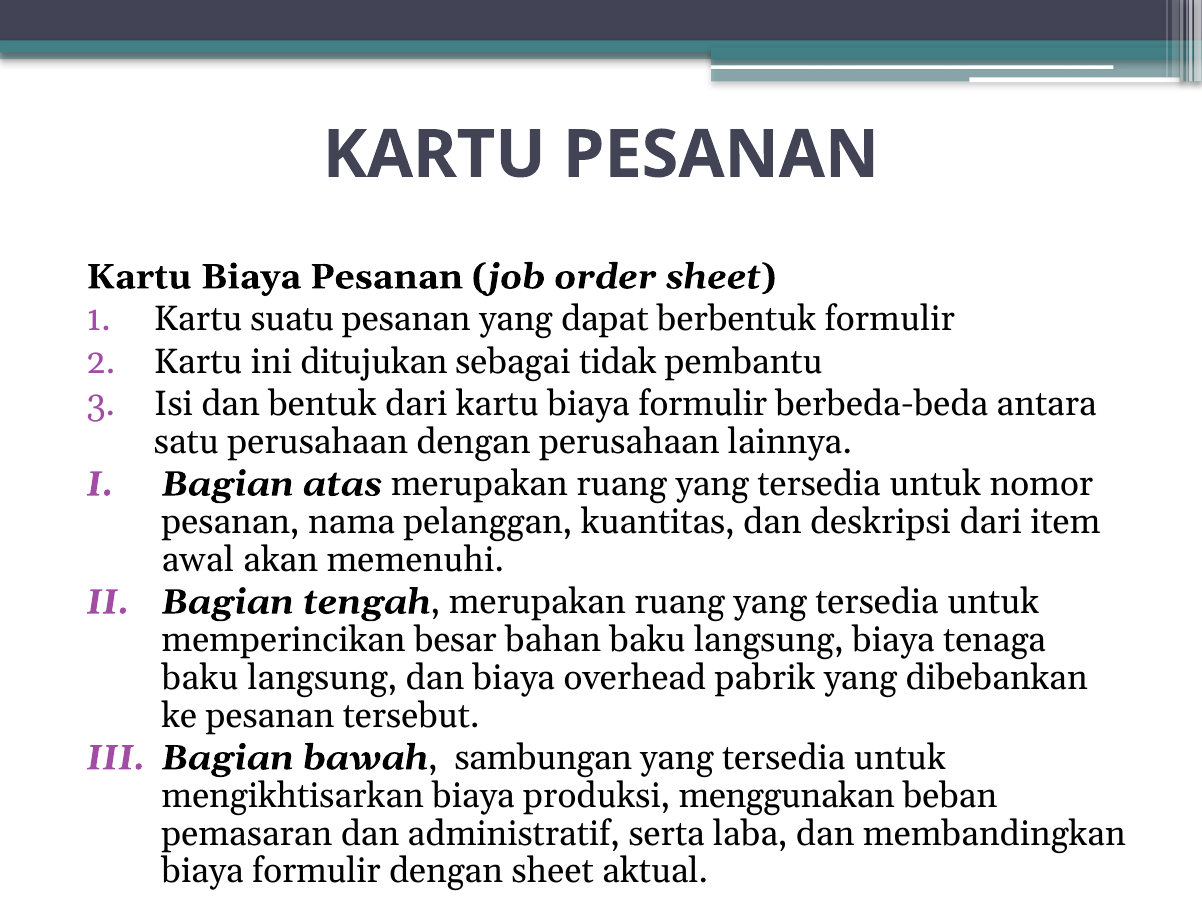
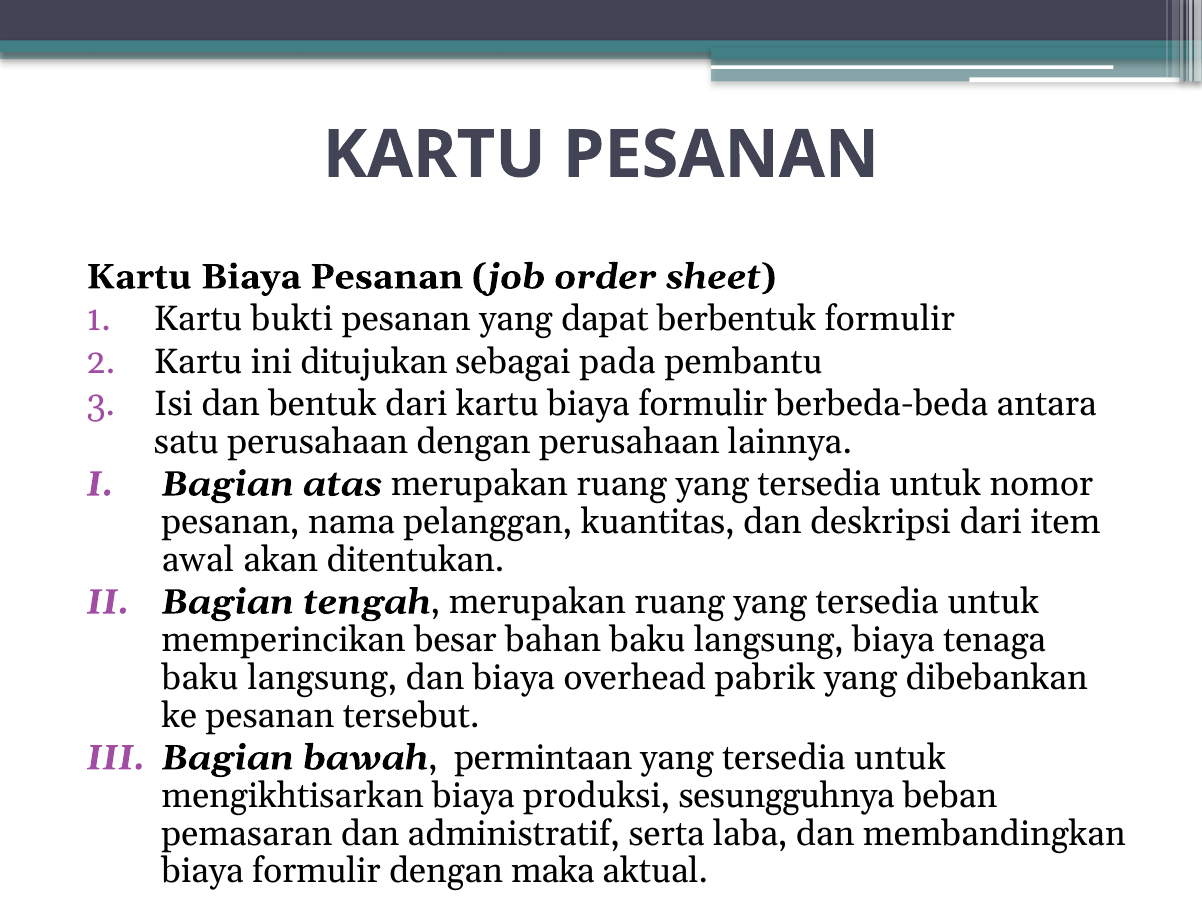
suatu: suatu -> bukti
tidak: tidak -> pada
memenuhi: memenuhi -> ditentukan
sambungan: sambungan -> permintaan
menggunakan: menggunakan -> sesungguhnya
dengan sheet: sheet -> maka
